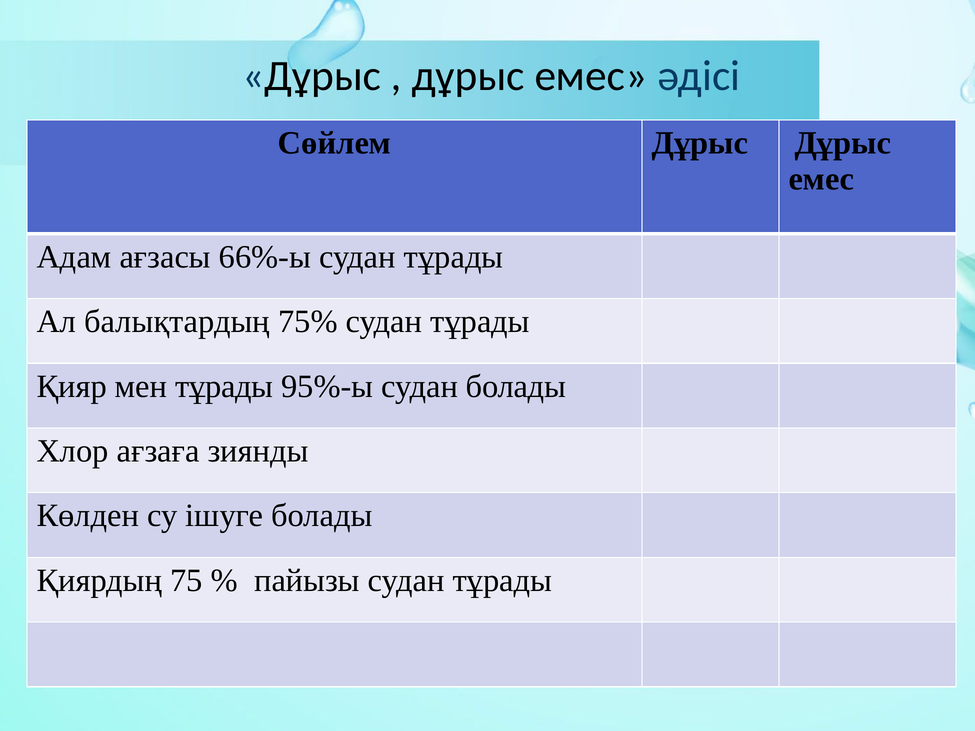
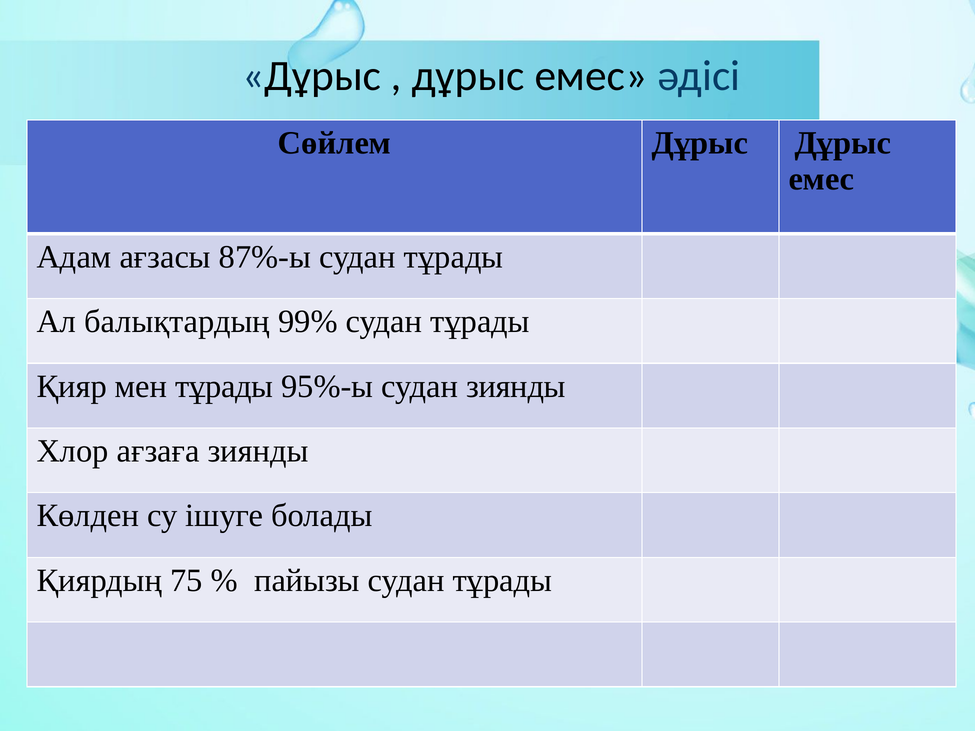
66%-ы: 66%-ы -> 87%-ы
75%: 75% -> 99%
судан болады: болады -> зиянды
